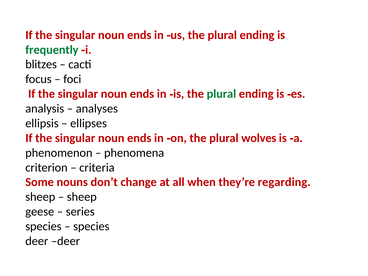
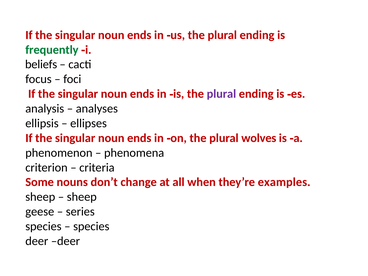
blitzes: blitzes -> beliefs
plural at (221, 94) colour: green -> purple
regarding: regarding -> examples
